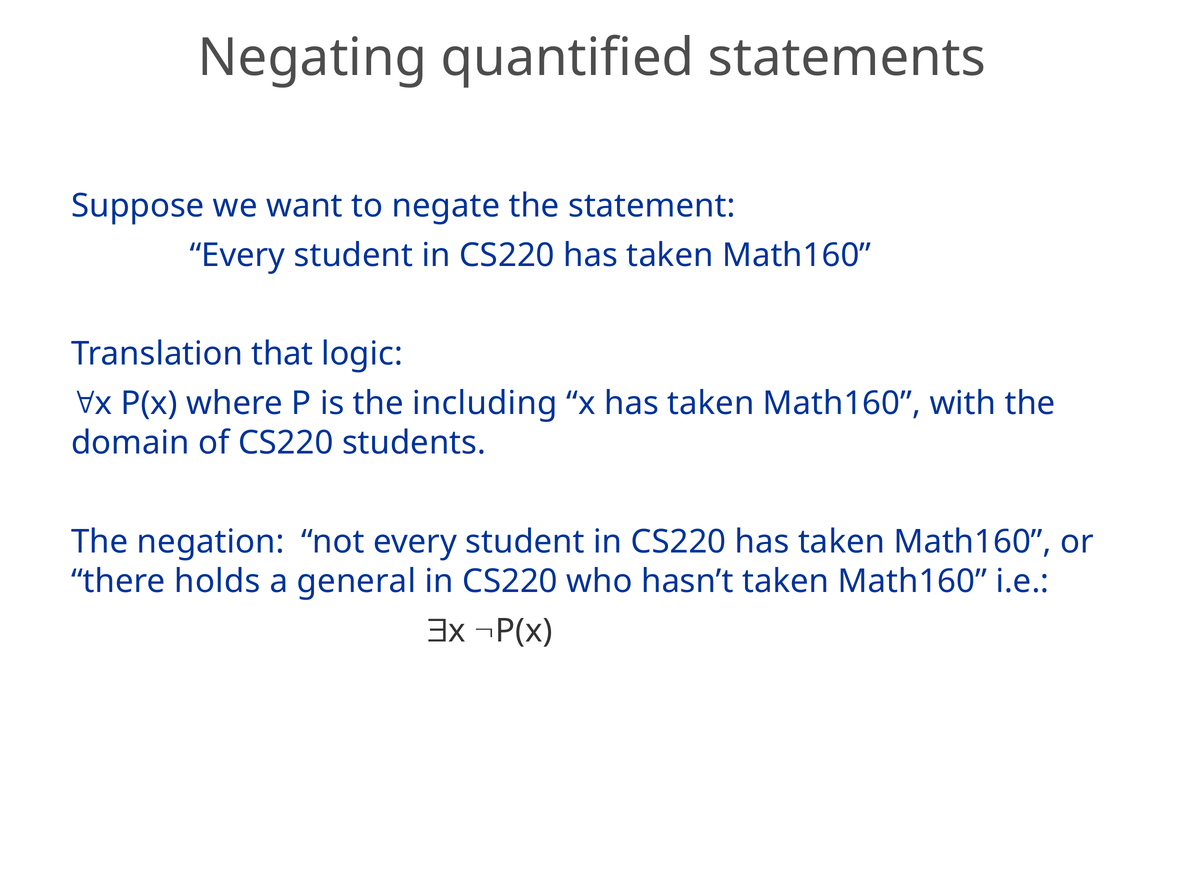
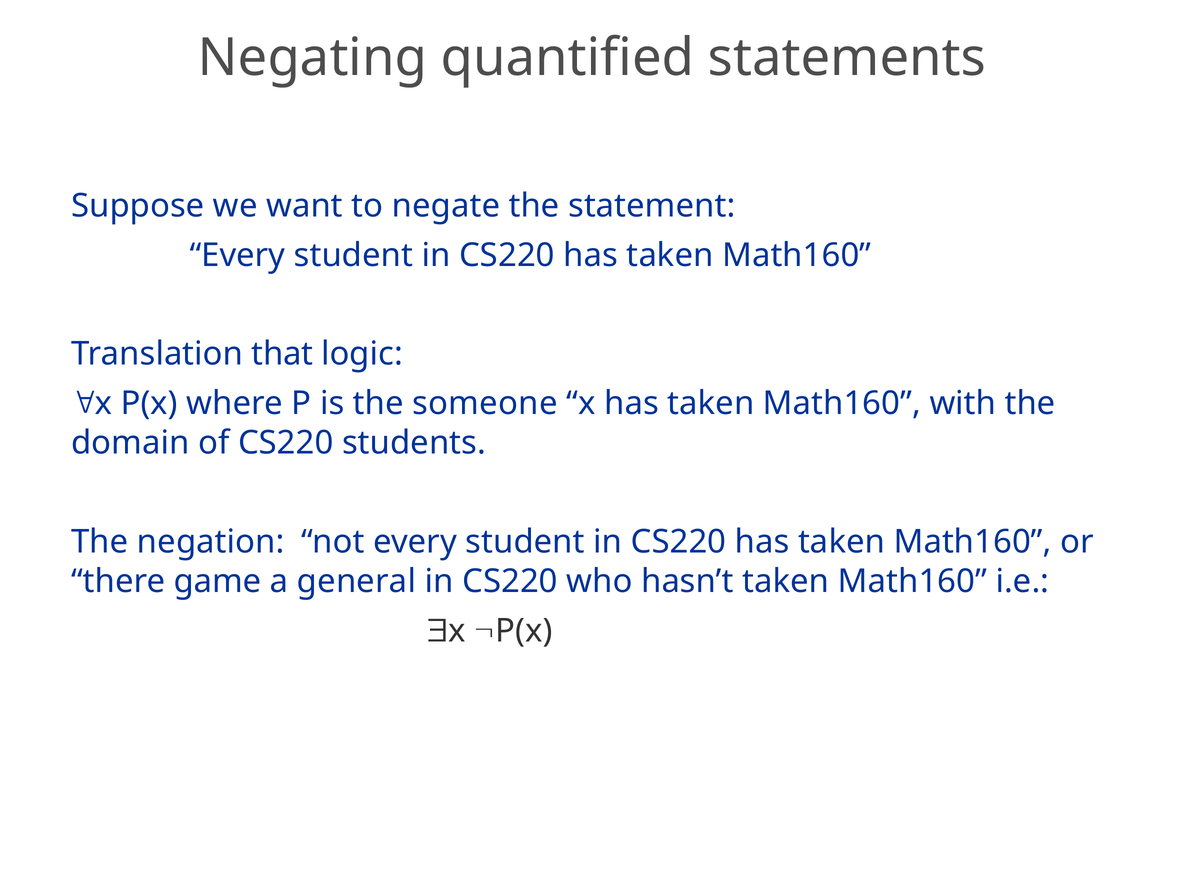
including: including -> someone
holds: holds -> game
